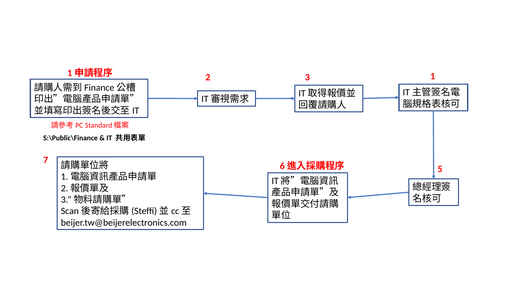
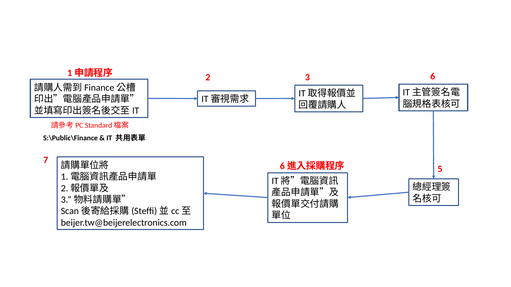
1: 1 -> 6
